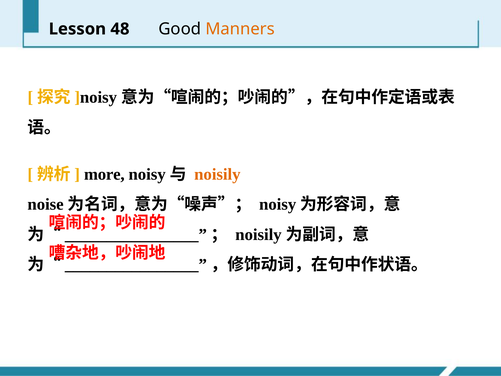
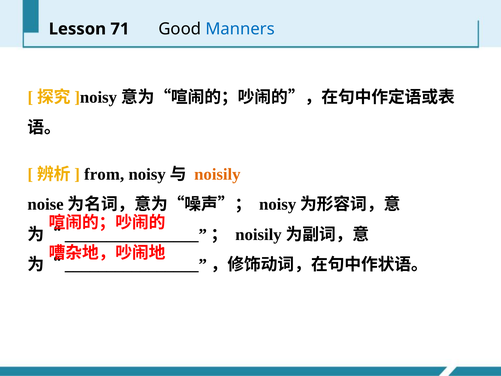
48: 48 -> 71
Manners colour: orange -> blue
more: more -> from
